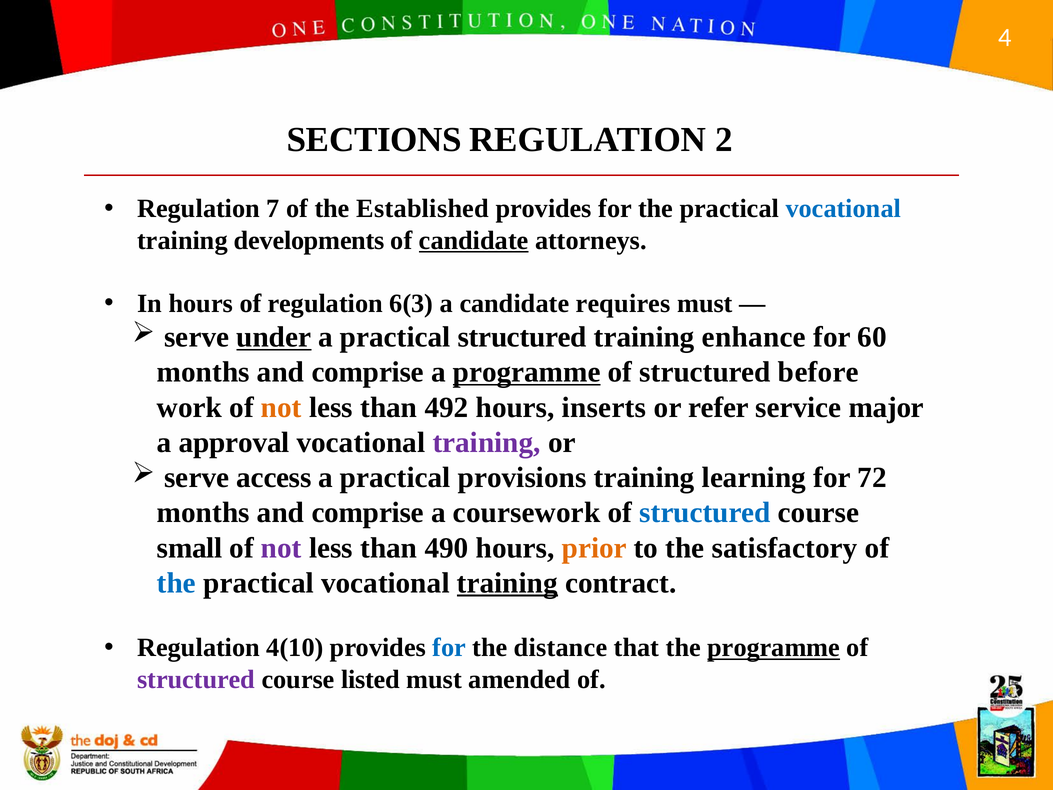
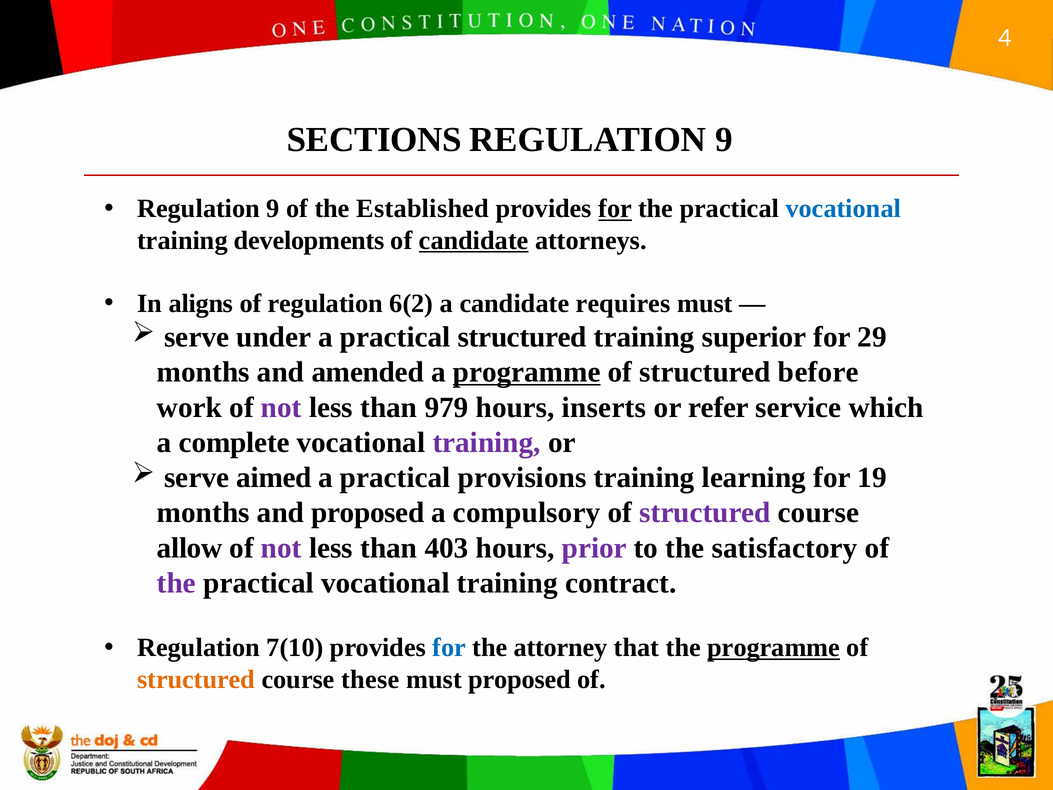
2 at (724, 140): 2 -> 9
7 at (273, 209): 7 -> 9
for at (615, 209) underline: none -> present
In hours: hours -> aligns
6(3: 6(3 -> 6(2
under underline: present -> none
enhance: enhance -> superior
60: 60 -> 29
comprise at (368, 372): comprise -> amended
not at (281, 407) colour: orange -> purple
492: 492 -> 979
major: major -> which
approval: approval -> complete
access: access -> aimed
72: 72 -> 19
comprise at (368, 513): comprise -> proposed
coursework: coursework -> compulsory
structured at (705, 513) colour: blue -> purple
small: small -> allow
490: 490 -> 403
prior colour: orange -> purple
the at (176, 583) colour: blue -> purple
training at (507, 583) underline: present -> none
4(10: 4(10 -> 7(10
distance: distance -> attorney
structured at (196, 679) colour: purple -> orange
listed: listed -> these
must amended: amended -> proposed
